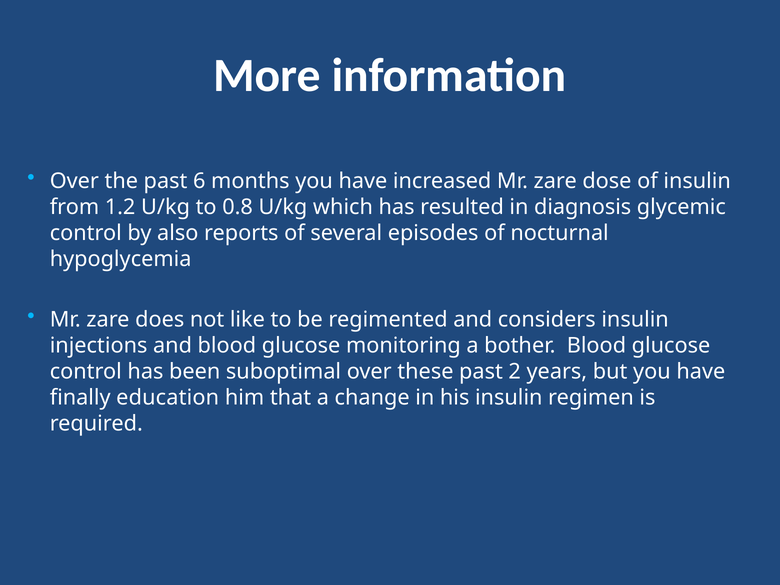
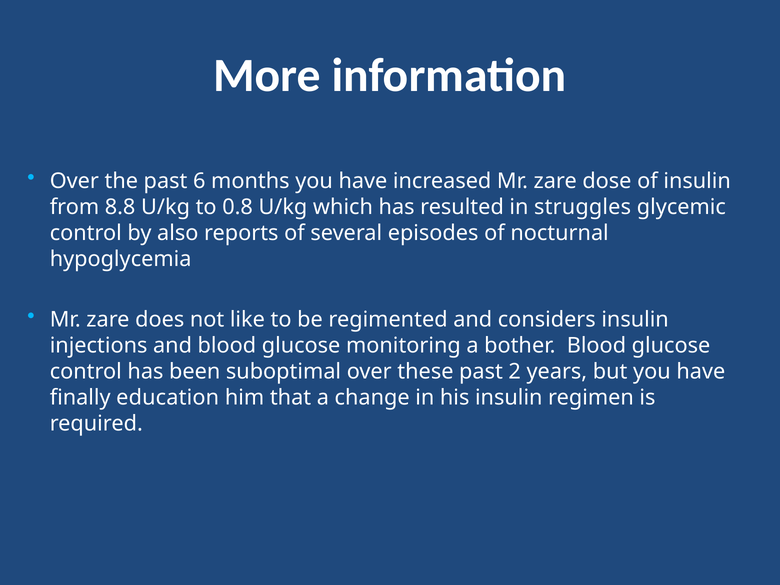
1.2: 1.2 -> 8.8
diagnosis: diagnosis -> struggles
